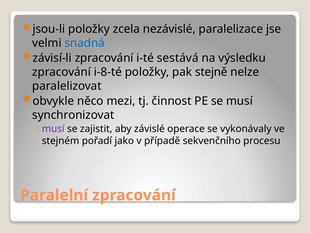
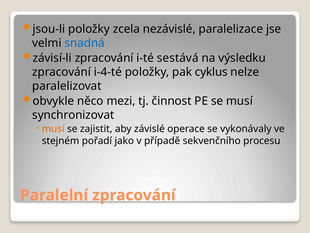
i-8-té: i-8-té -> i-4-té
stejně: stejně -> cyklus
musí at (53, 129) colour: purple -> orange
